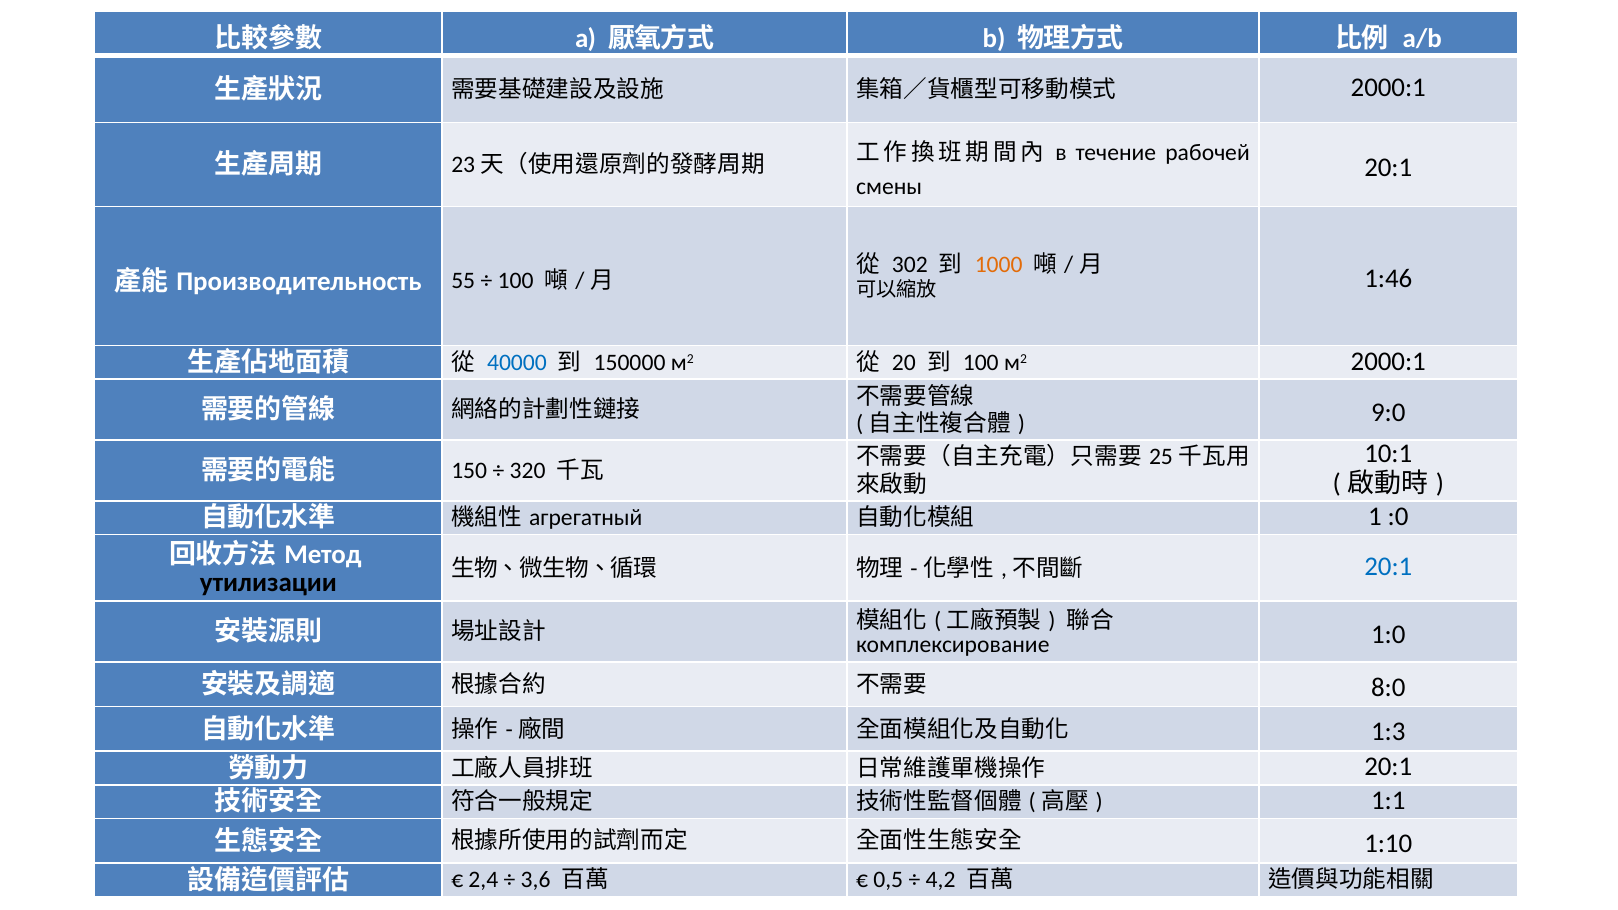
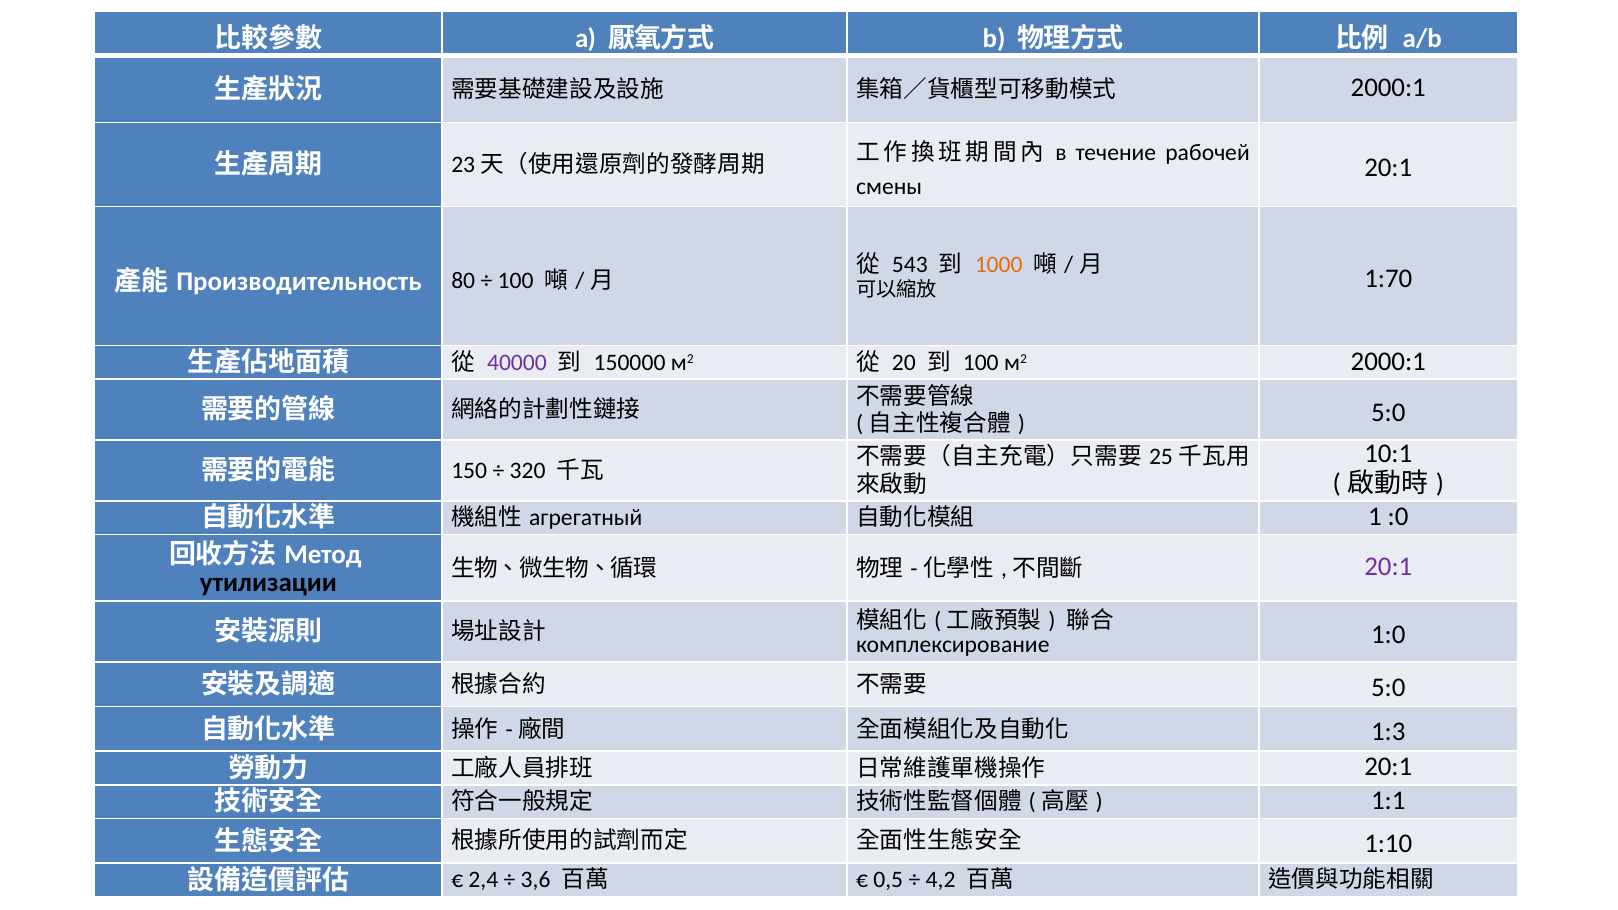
302: 302 -> 543
55: 55 -> 80
1:46: 1:46 -> 1:70
40000 colour: blue -> purple
9:0 at (1388, 412): 9:0 -> 5:0
20:1 at (1388, 567) colour: blue -> purple
8:0 at (1388, 687): 8:0 -> 5:0
